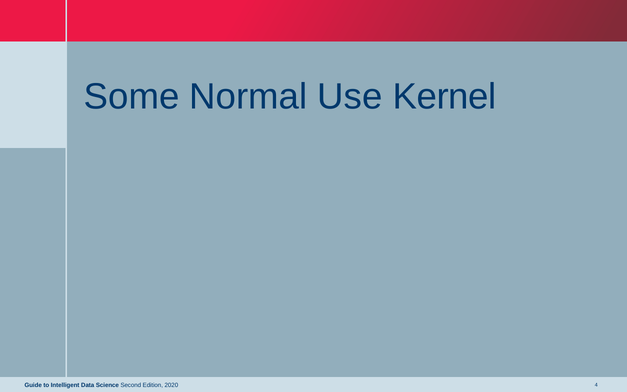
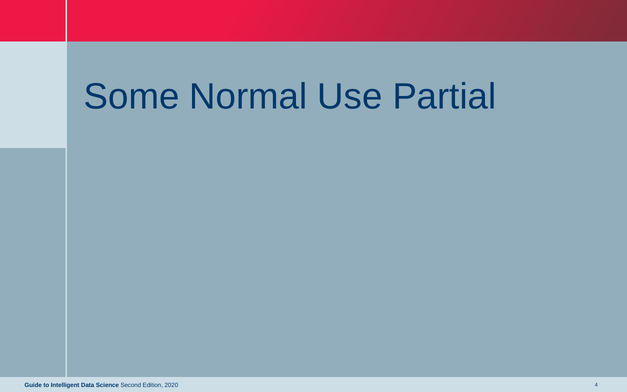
Kernel: Kernel -> Partial
